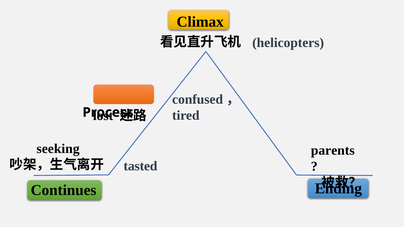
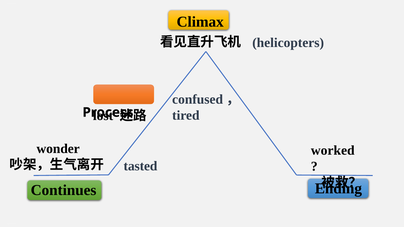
seeking: seeking -> wonder
parents: parents -> worked
